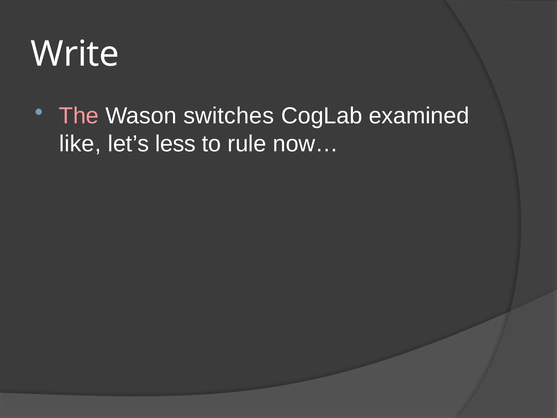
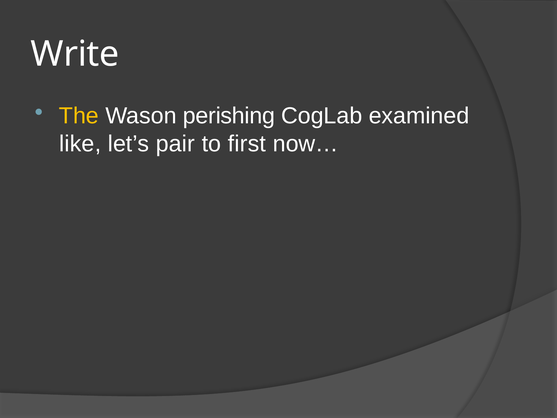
The colour: pink -> yellow
switches: switches -> perishing
less: less -> pair
rule: rule -> first
